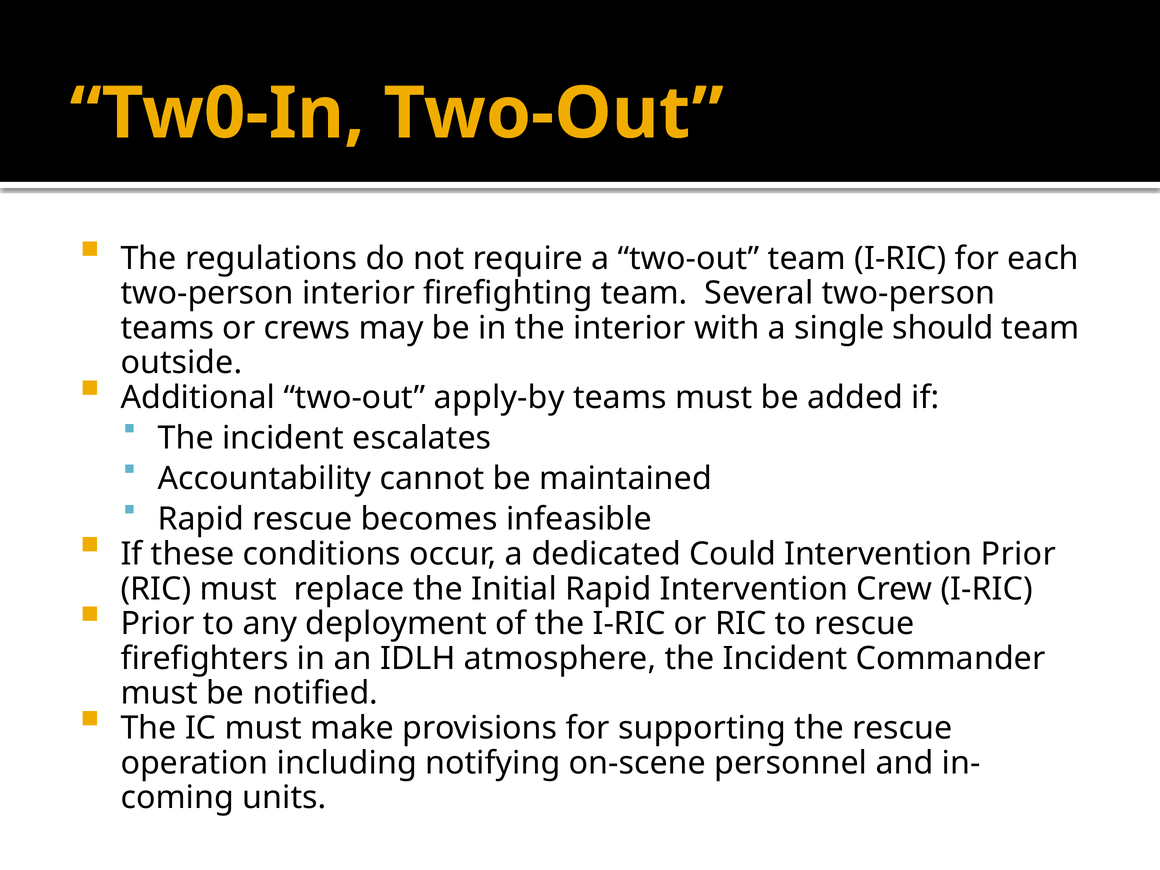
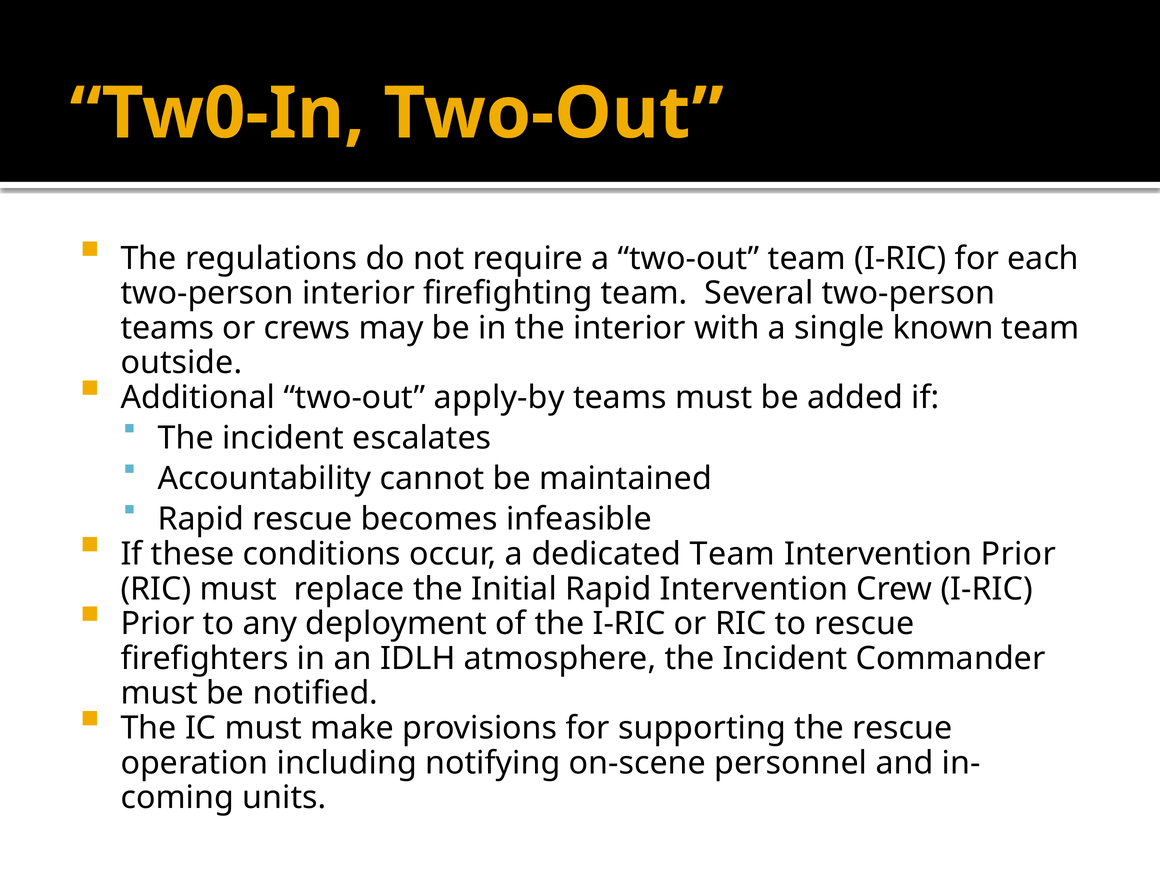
should: should -> known
dedicated Could: Could -> Team
